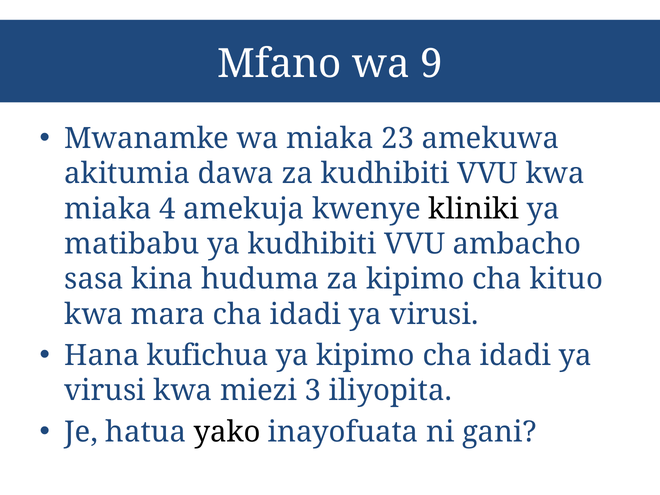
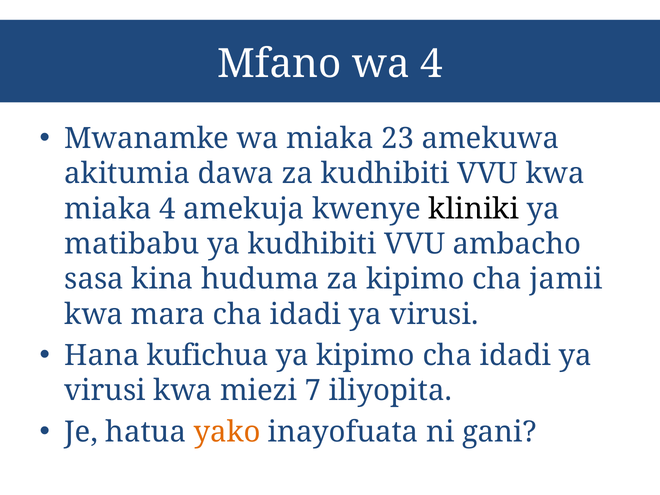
wa 9: 9 -> 4
kituo: kituo -> jamii
3: 3 -> 7
yako colour: black -> orange
